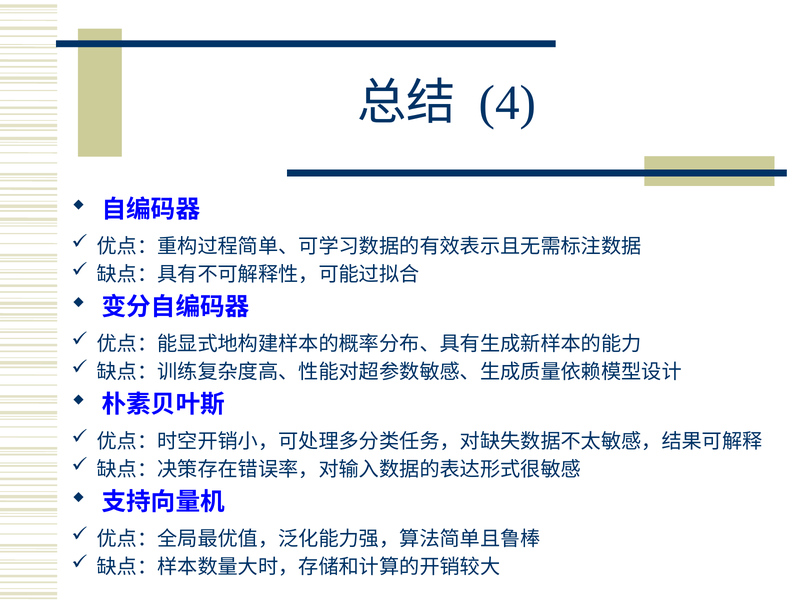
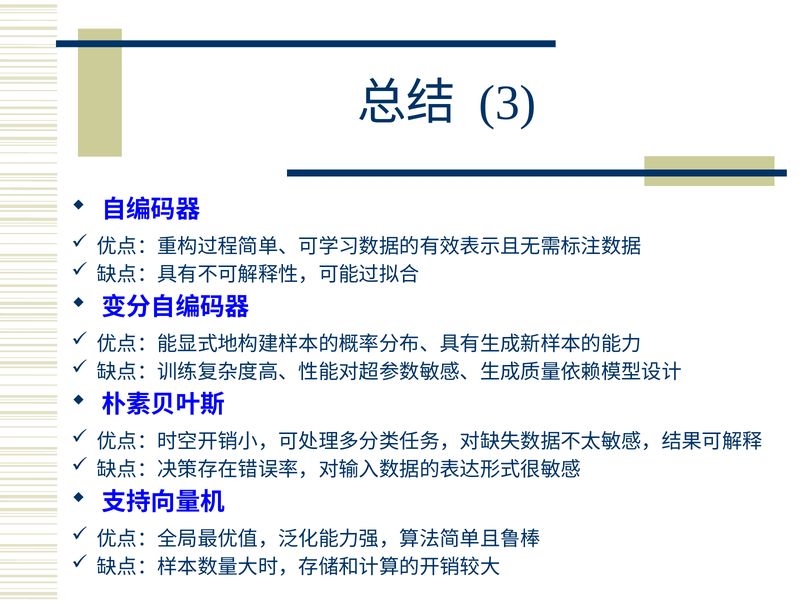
4: 4 -> 3
